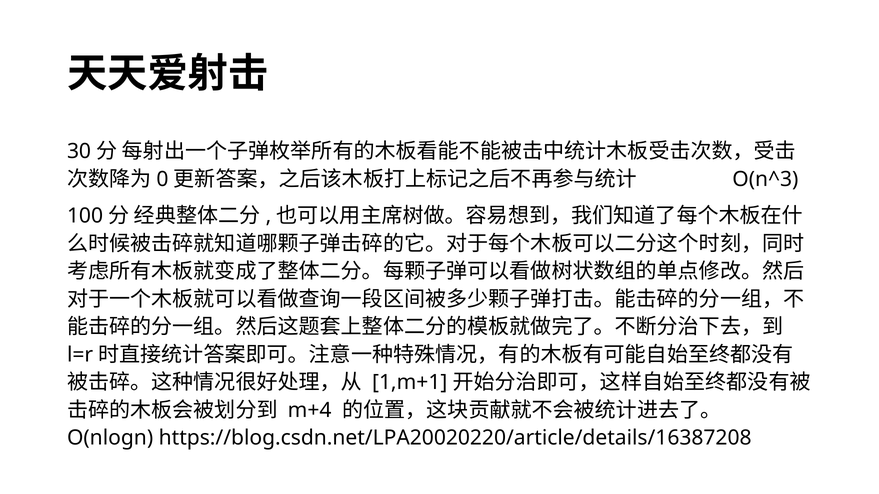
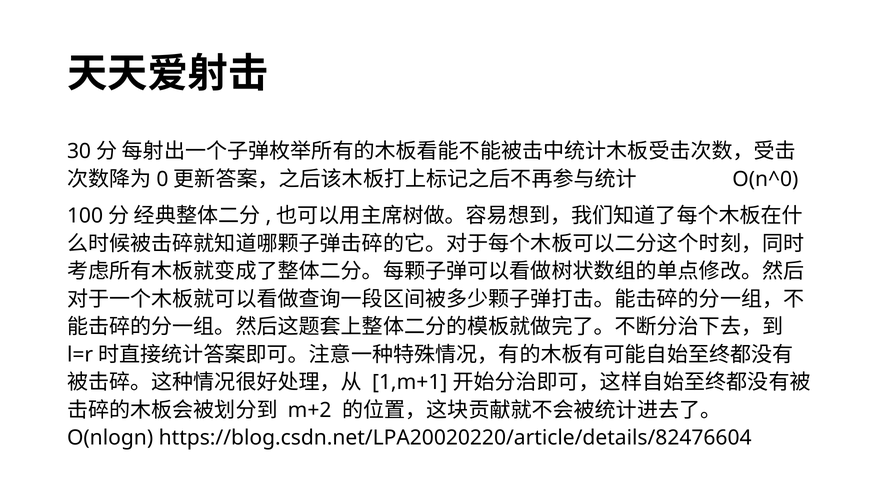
O(n^3: O(n^3 -> O(n^0
m+4: m+4 -> m+2
https://blog.csdn.net/LPA20020220/article/details/16387208: https://blog.csdn.net/LPA20020220/article/details/16387208 -> https://blog.csdn.net/LPA20020220/article/details/82476604
